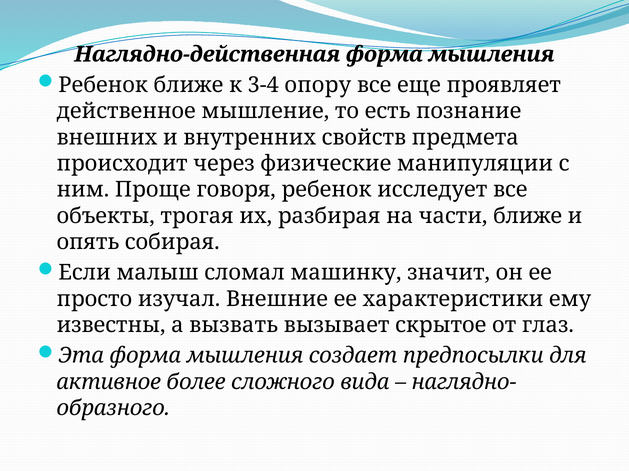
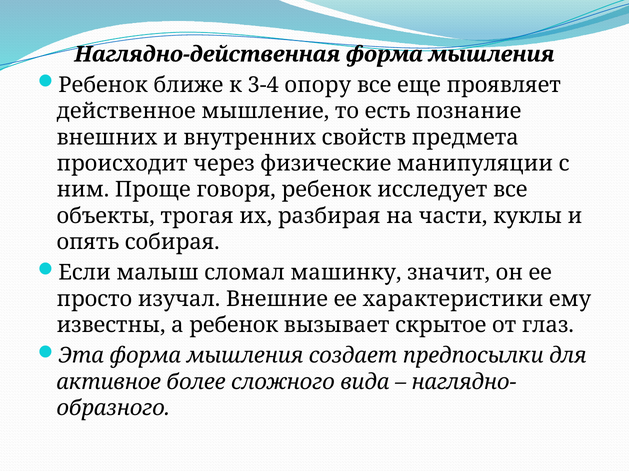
части ближе: ближе -> куклы
а вызвать: вызвать -> ребенок
